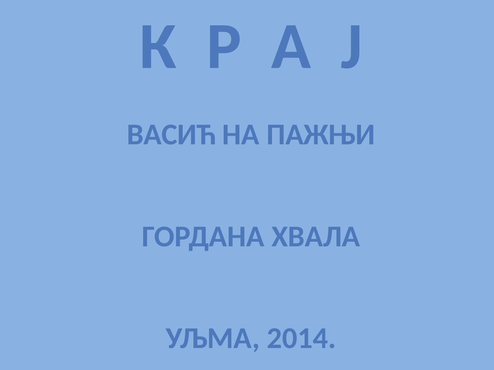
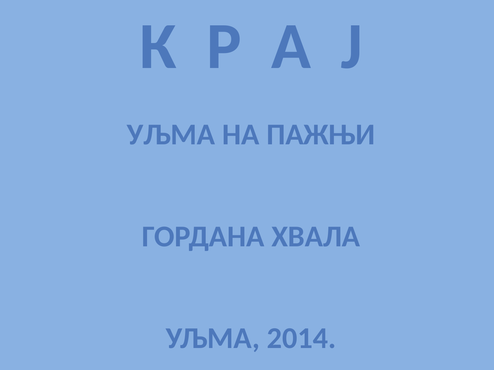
ВАСИЋ at (171, 135): ВАСИЋ -> УЉМА
